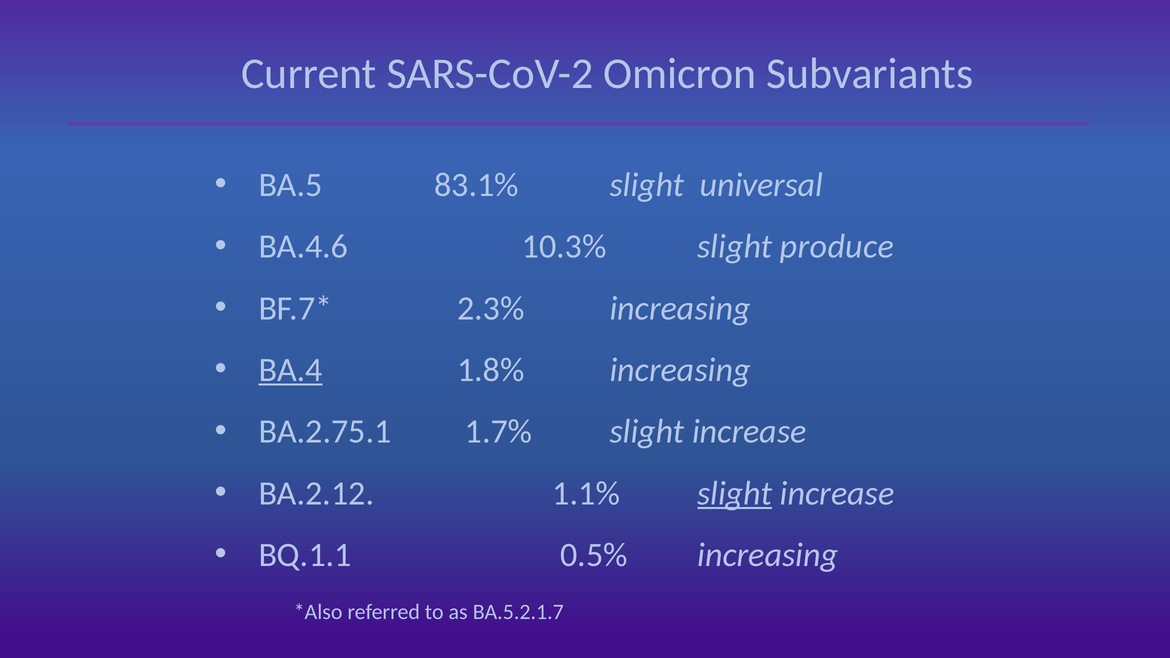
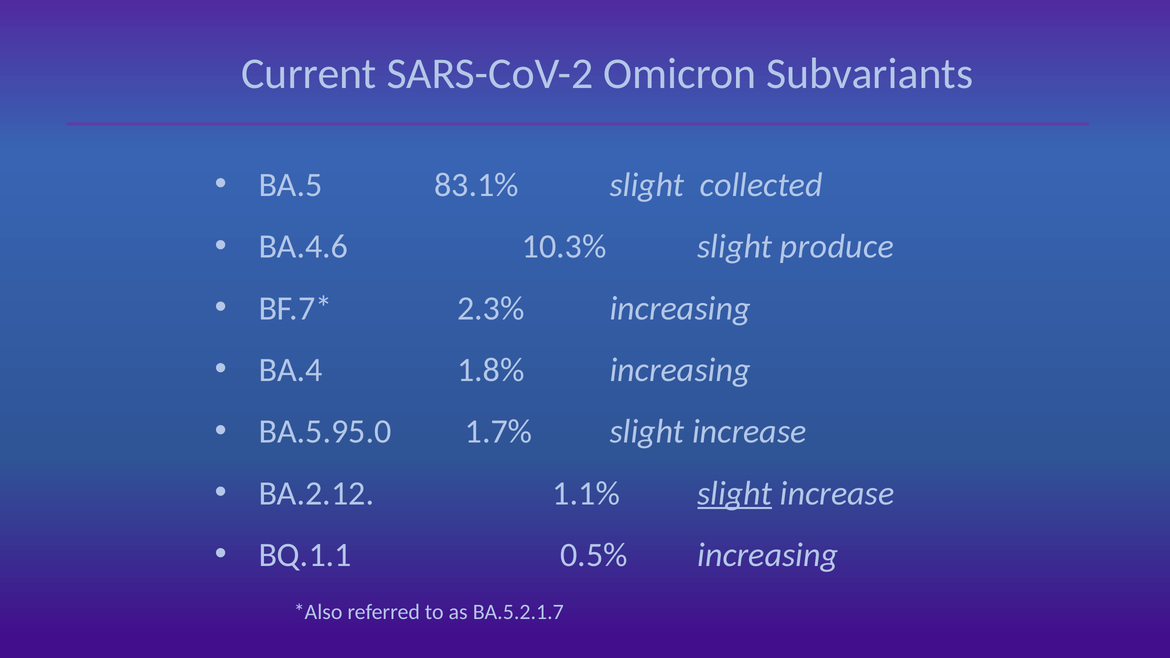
universal: universal -> collected
BA.4 underline: present -> none
BA.2.75.1: BA.2.75.1 -> BA.5.95.0
